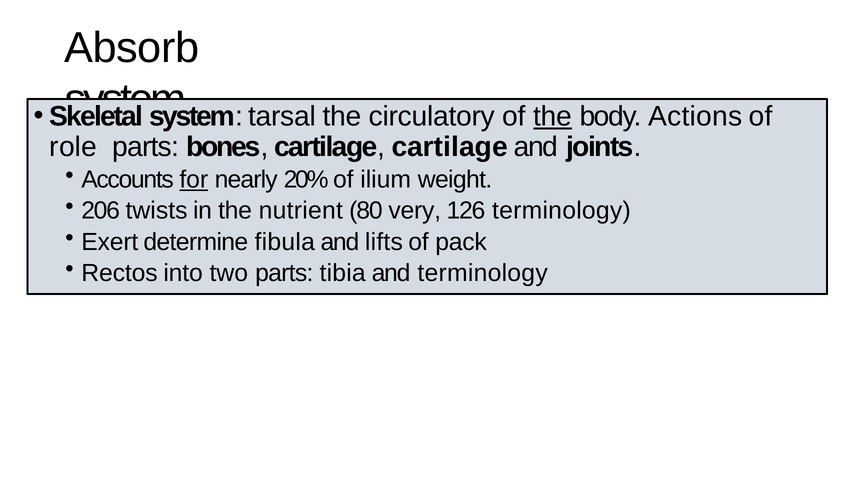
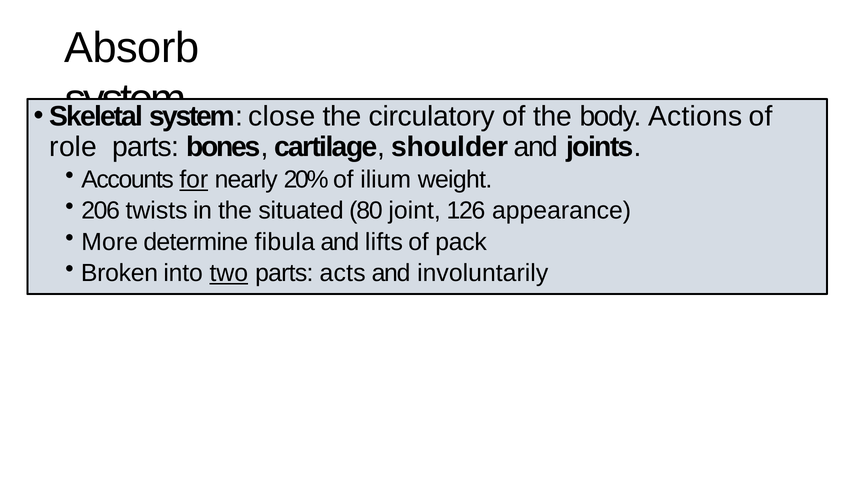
tarsal: tarsal -> close
the at (553, 116) underline: present -> none
cartilage cartilage: cartilage -> shoulder
nutrient: nutrient -> situated
very: very -> joint
126 terminology: terminology -> appearance
Exert: Exert -> More
Rectos: Rectos -> Broken
two underline: none -> present
tibia: tibia -> acts
and terminology: terminology -> involuntarily
